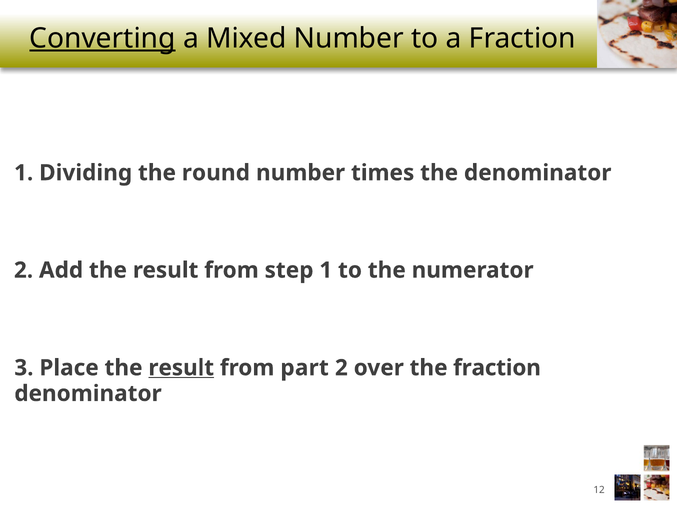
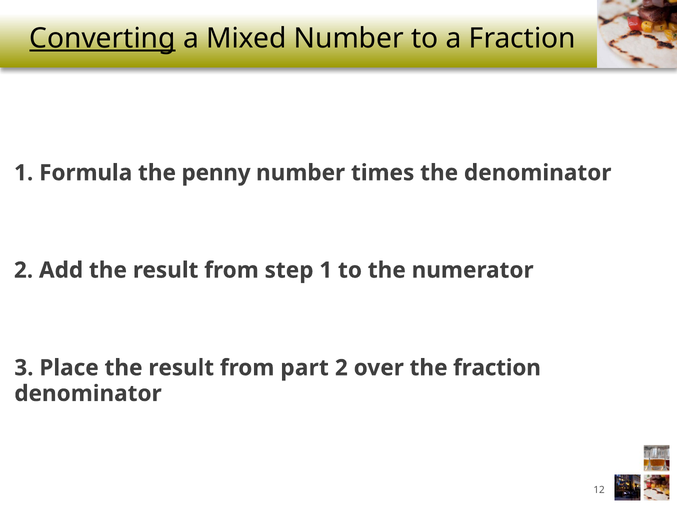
Dividing: Dividing -> Formula
round: round -> penny
result at (181, 368) underline: present -> none
